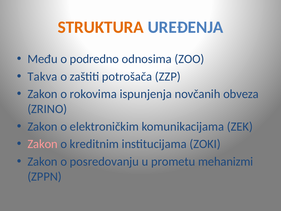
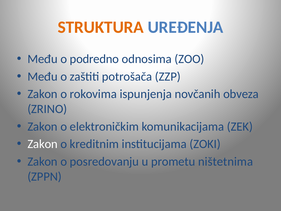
Takva at (42, 76): Takva -> Među
Zakon at (43, 144) colour: pink -> white
mehanizmi: mehanizmi -> ništetnima
